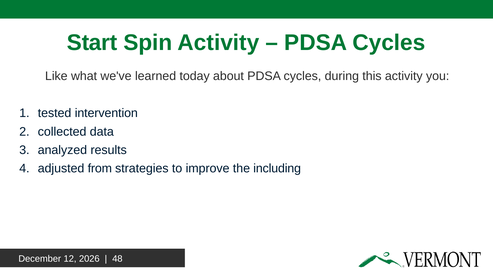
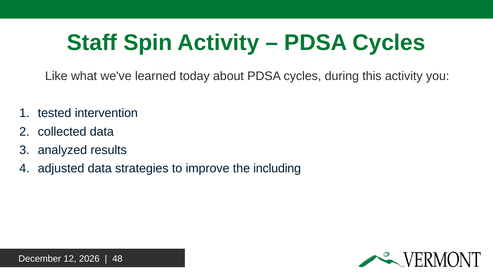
Start: Start -> Staff
adjusted from: from -> data
